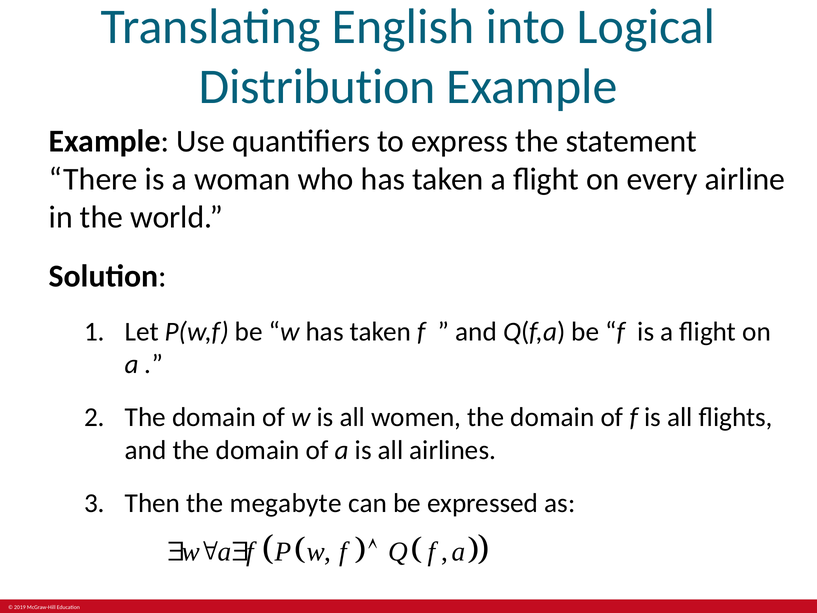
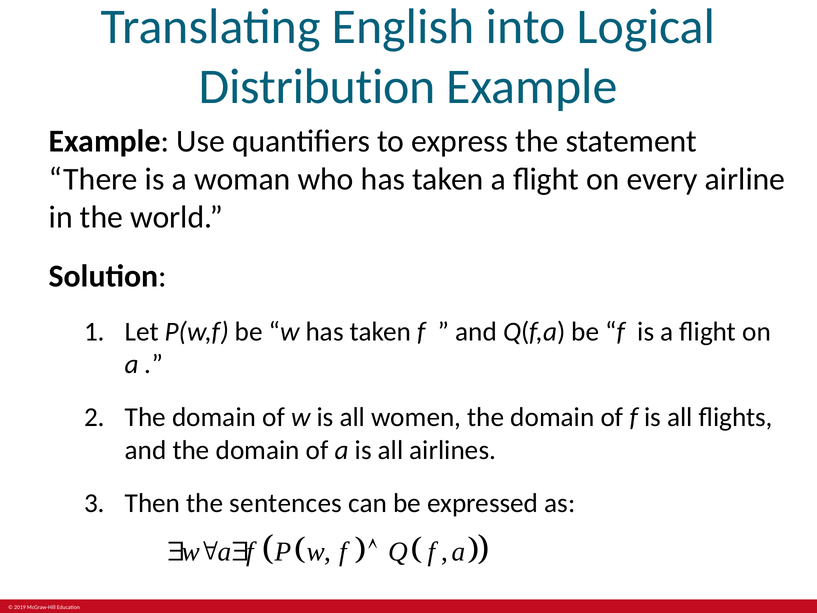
megabyte: megabyte -> sentences
